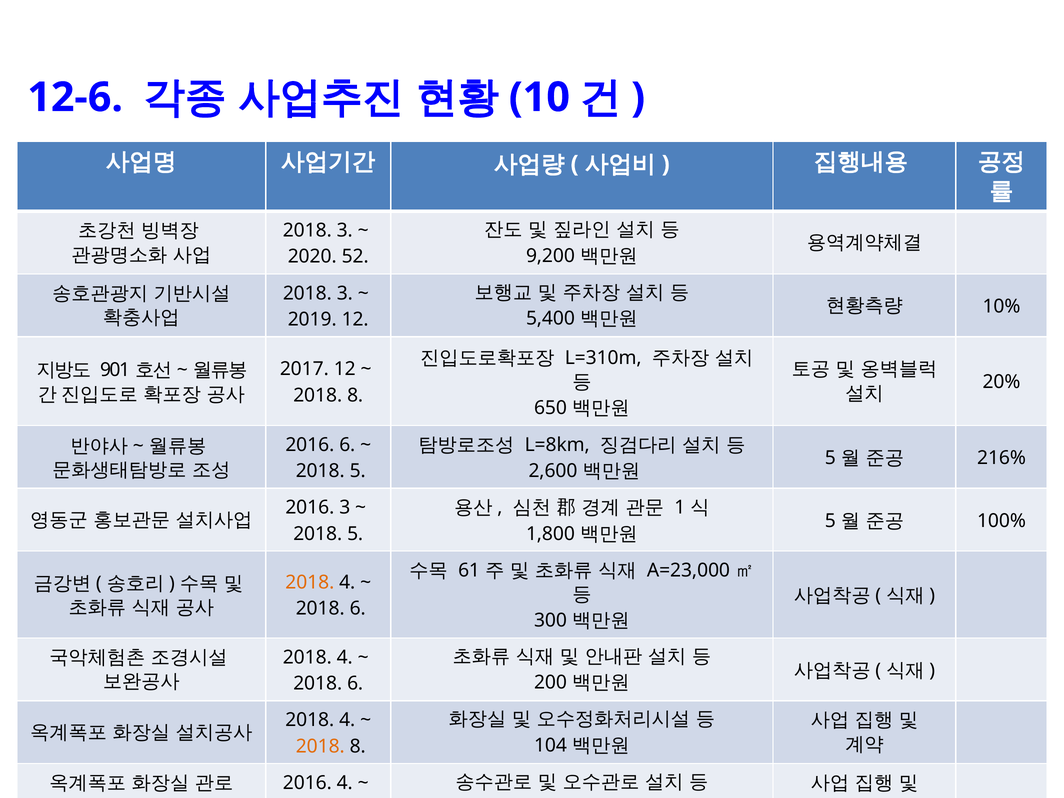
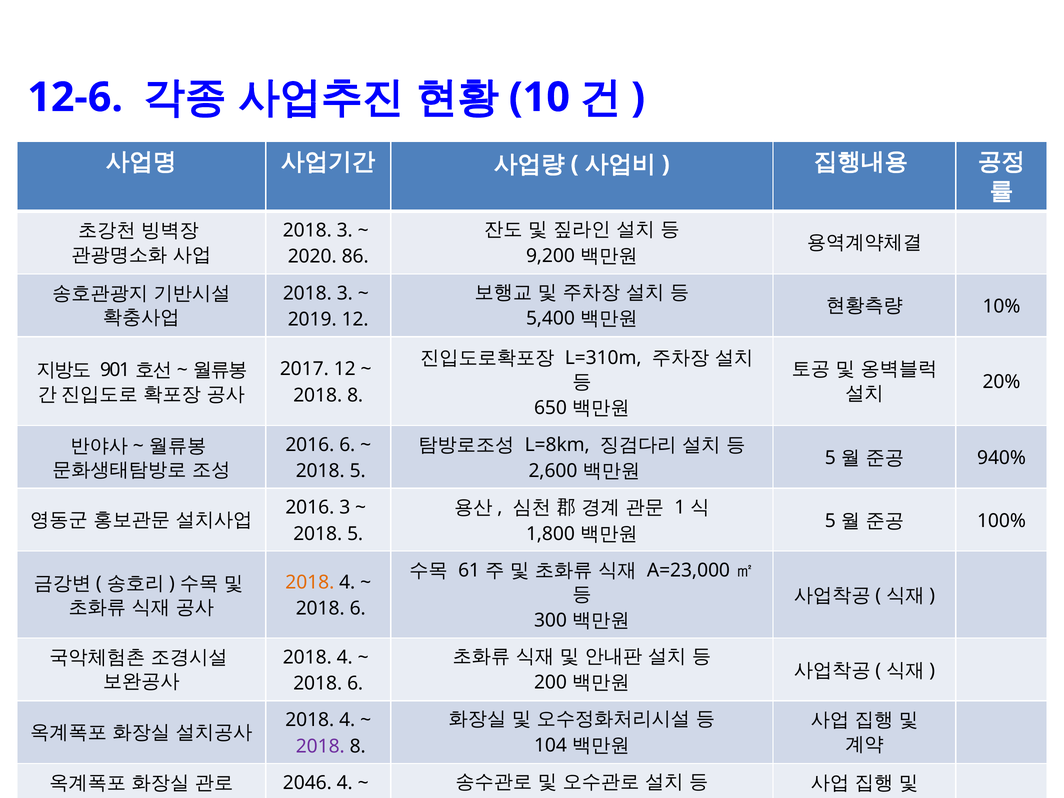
52: 52 -> 86
216%: 216% -> 940%
2018 at (320, 746) colour: orange -> purple
2016 at (307, 783): 2016 -> 2046
